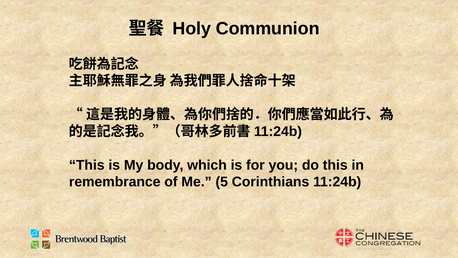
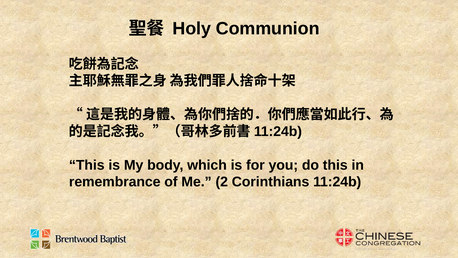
5: 5 -> 2
